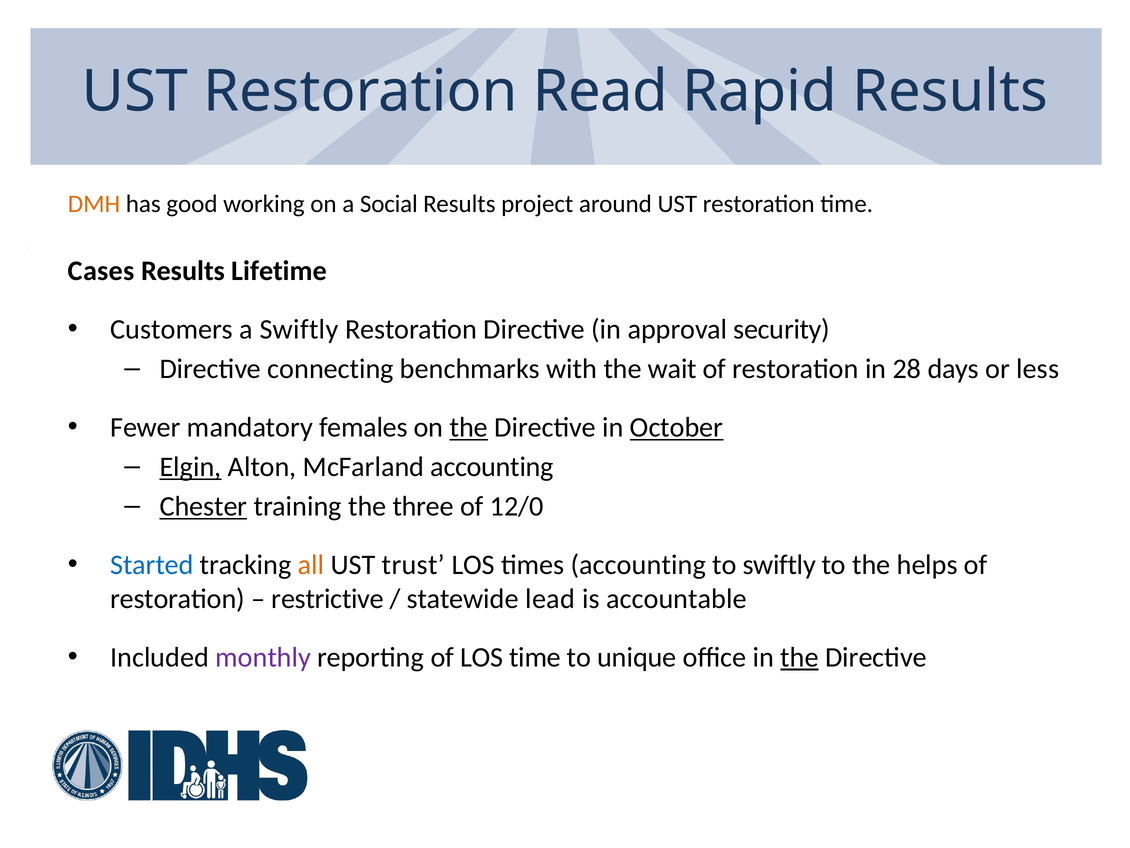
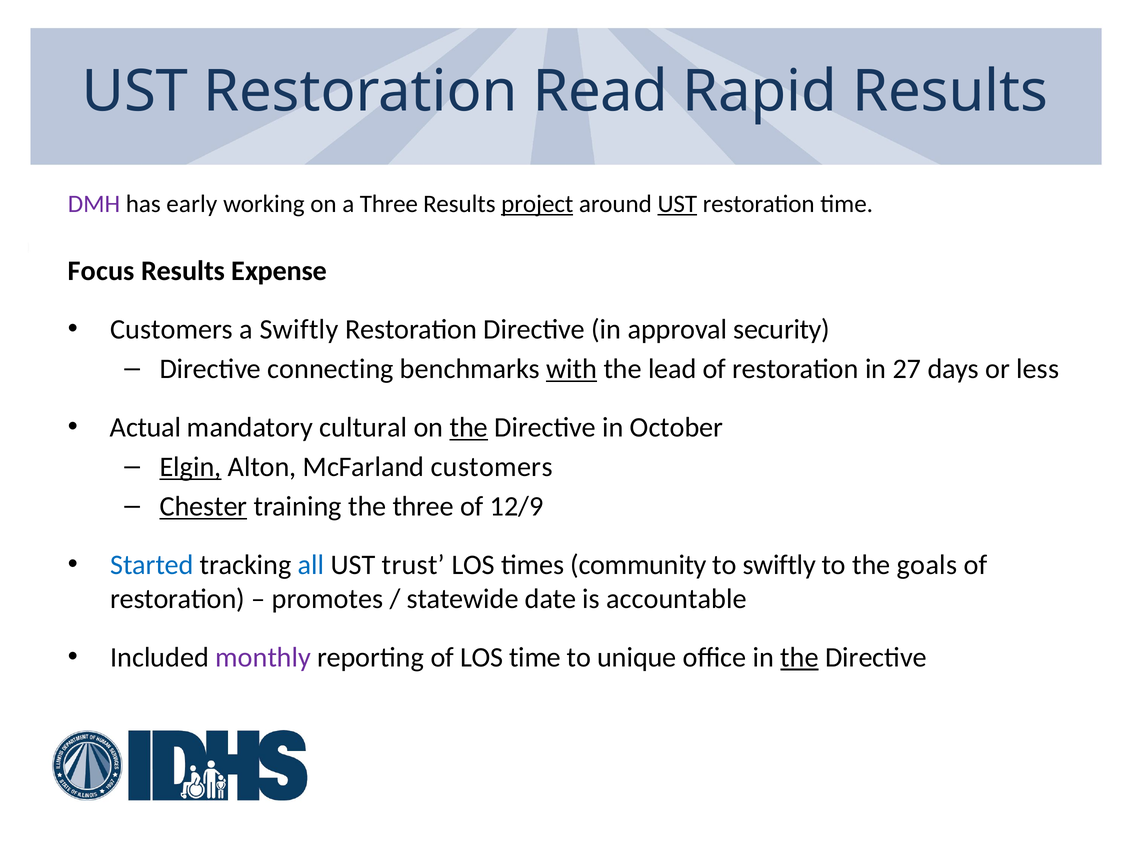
DMH colour: orange -> purple
good: good -> early
a Social: Social -> Three
project underline: none -> present
UST at (677, 204) underline: none -> present
Cases: Cases -> Focus
Lifetime: Lifetime -> Expense
with underline: none -> present
wait: wait -> lead
28: 28 -> 27
Fewer: Fewer -> Actual
females: females -> cultural
October underline: present -> none
McFarland accounting: accounting -> customers
12/0: 12/0 -> 12/9
all colour: orange -> blue
times accounting: accounting -> community
helps: helps -> goals
restrictive: restrictive -> promotes
lead: lead -> date
